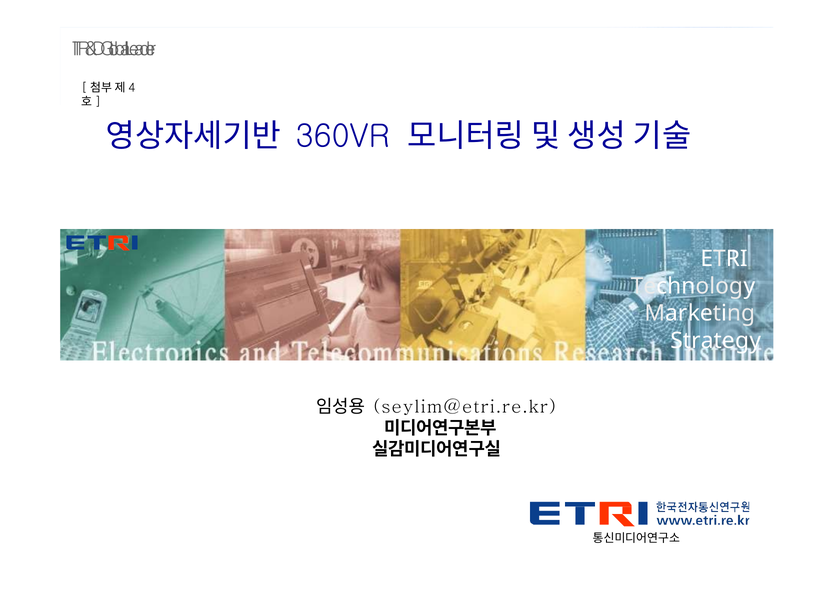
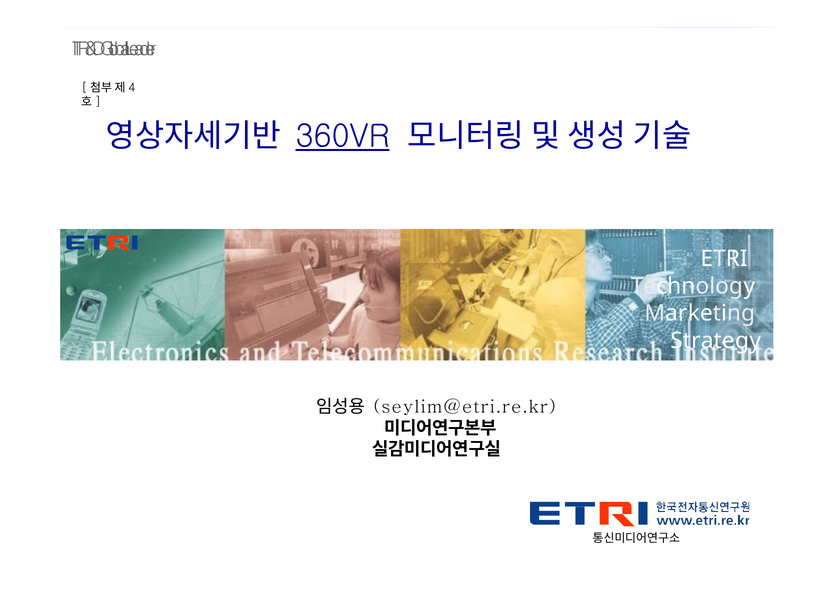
360VR underline: none -> present
